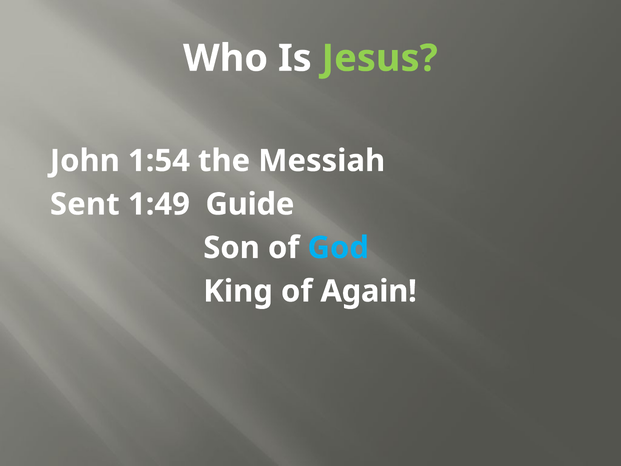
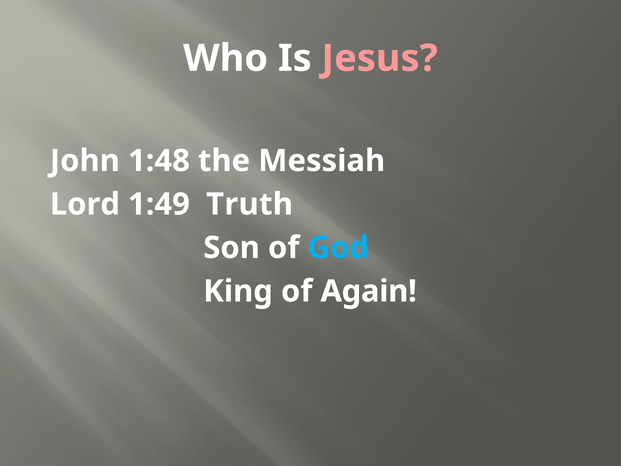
Jesus colour: light green -> pink
1:54: 1:54 -> 1:48
Sent: Sent -> Lord
Guide: Guide -> Truth
